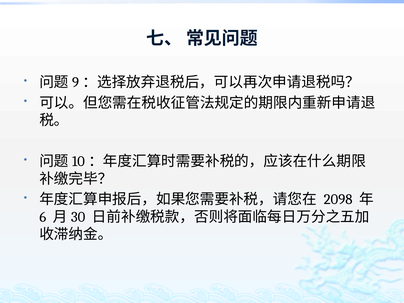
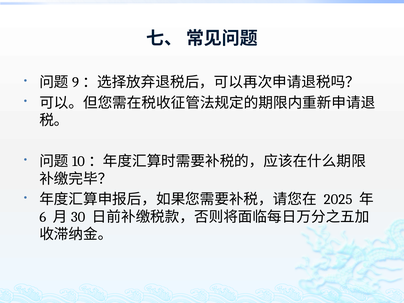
2098: 2098 -> 2025
